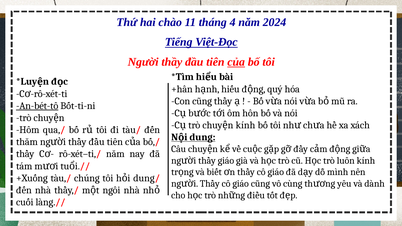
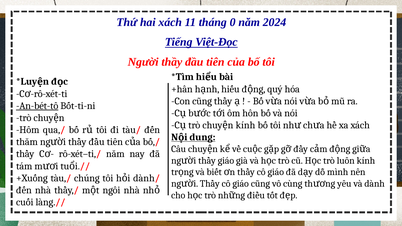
hai chào: chào -> xách
4: 4 -> 0
của underline: present -> none
dung at (144, 178): dung -> dành
